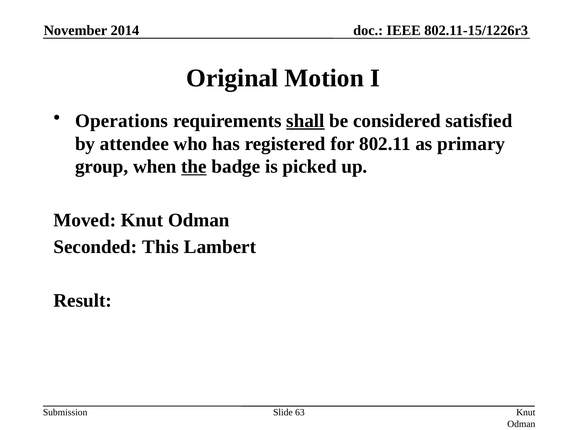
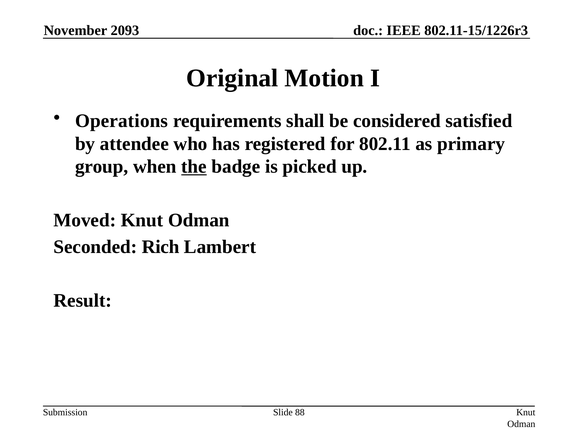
2014: 2014 -> 2093
shall underline: present -> none
This: This -> Rich
63: 63 -> 88
